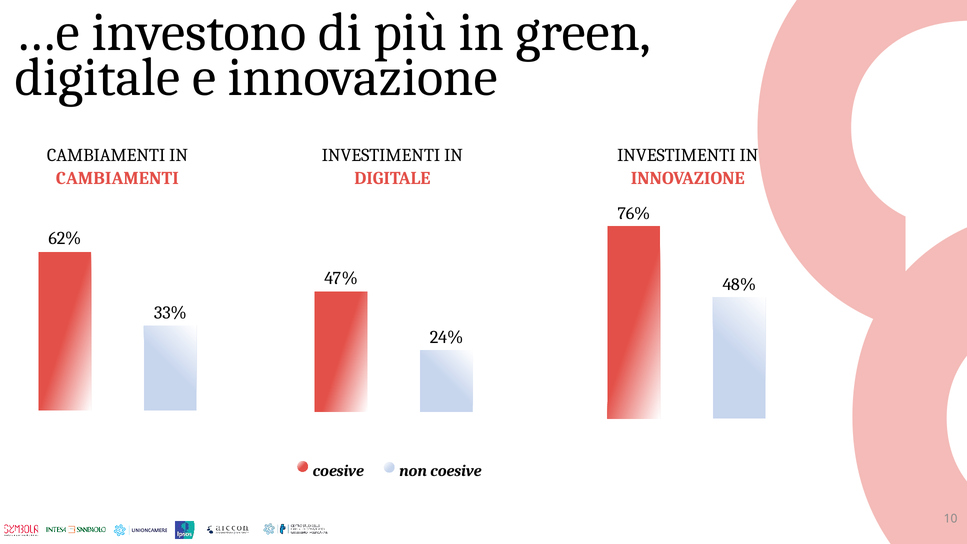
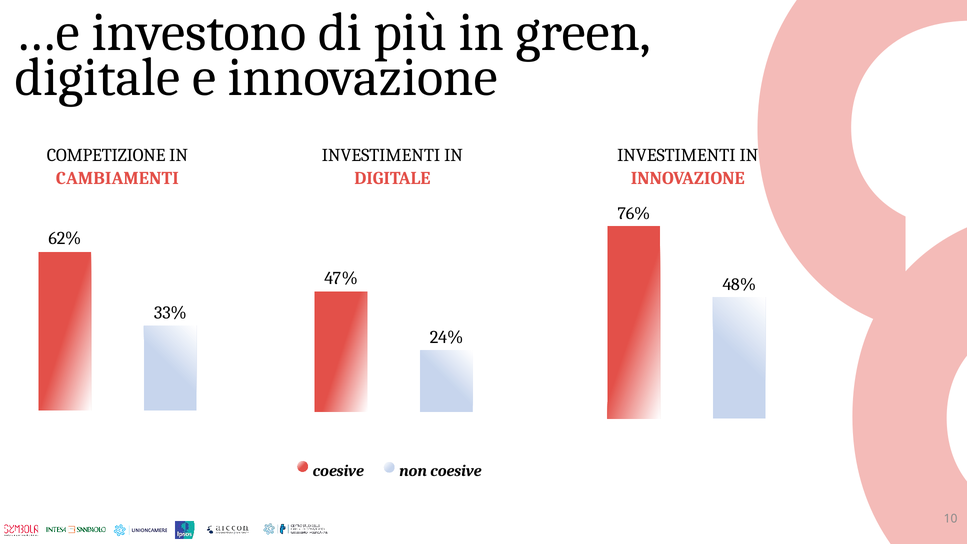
CAMBIAMENTI at (106, 155): CAMBIAMENTI -> COMPETIZIONE
